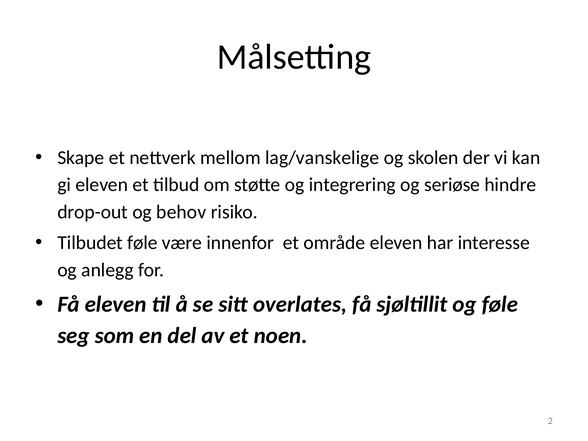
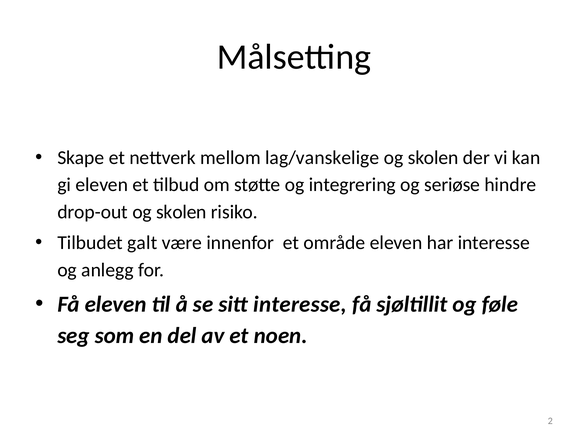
drop-out og behov: behov -> skolen
Tilbudet føle: føle -> galt
sitt overlates: overlates -> interesse
